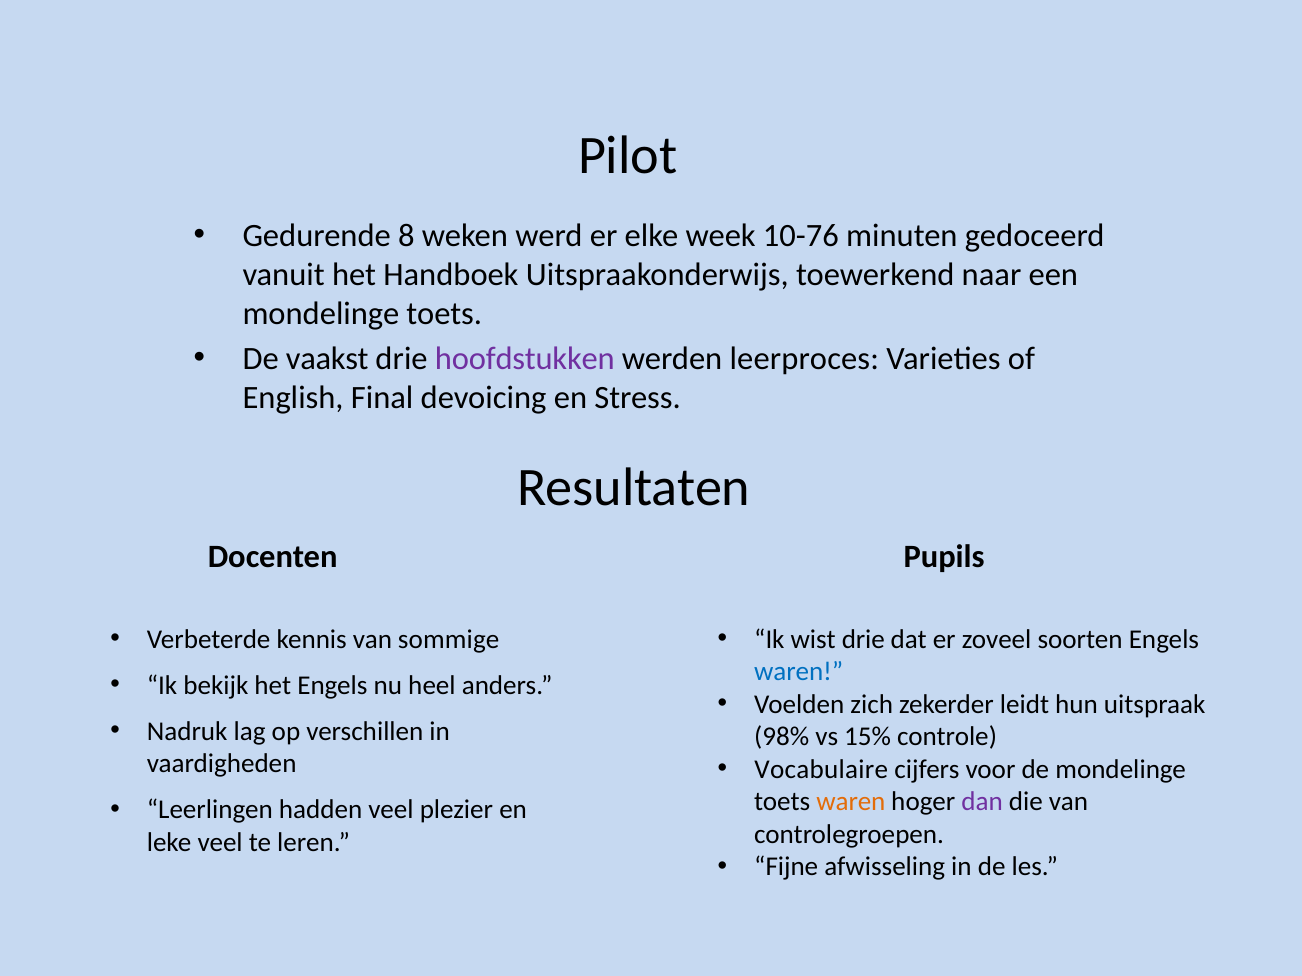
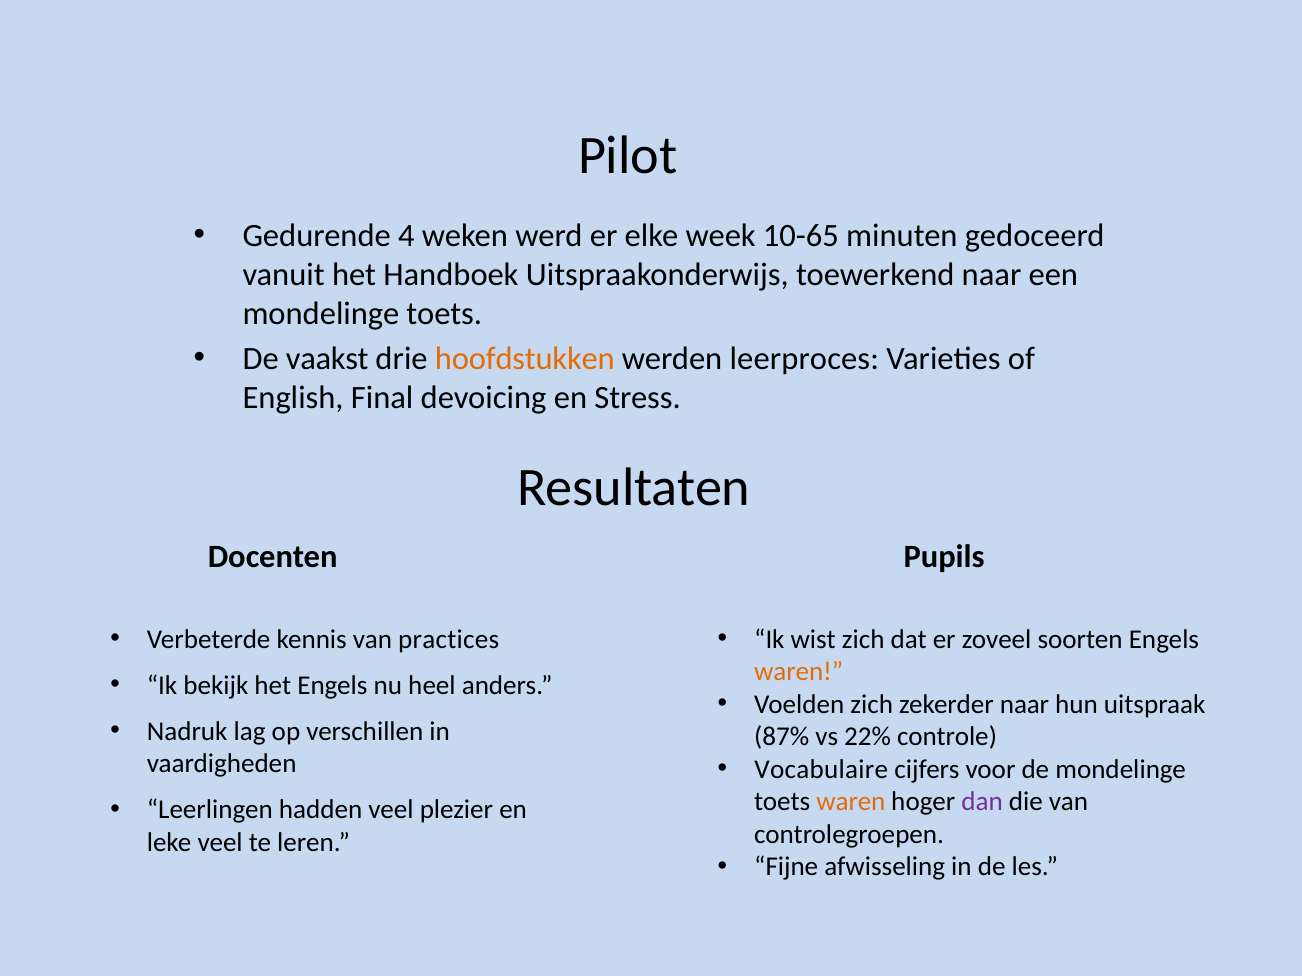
8: 8 -> 4
10-76: 10-76 -> 10-65
hoofdstukken colour: purple -> orange
sommige: sommige -> practices
wist drie: drie -> zich
waren at (799, 672) colour: blue -> orange
zekerder leidt: leidt -> naar
98%: 98% -> 87%
15%: 15% -> 22%
